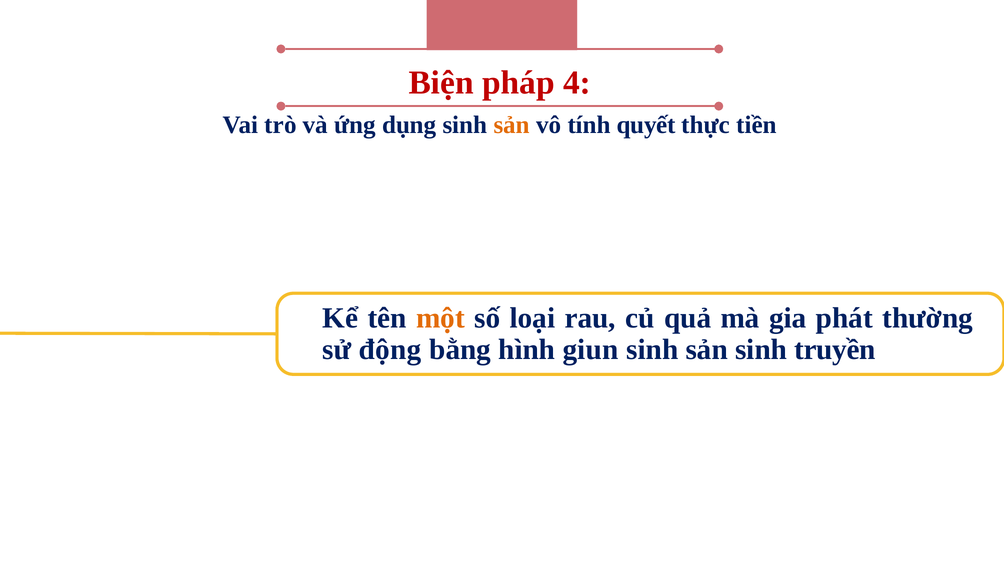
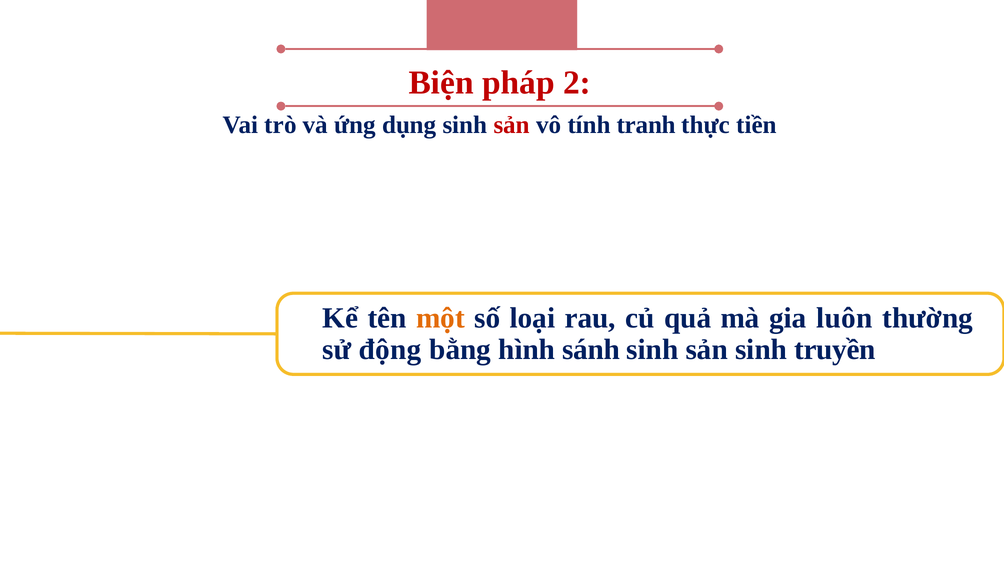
4: 4 -> 2
sản at (512, 125) colour: orange -> red
quyết: quyết -> tranh
phát: phát -> luôn
giun: giun -> sánh
